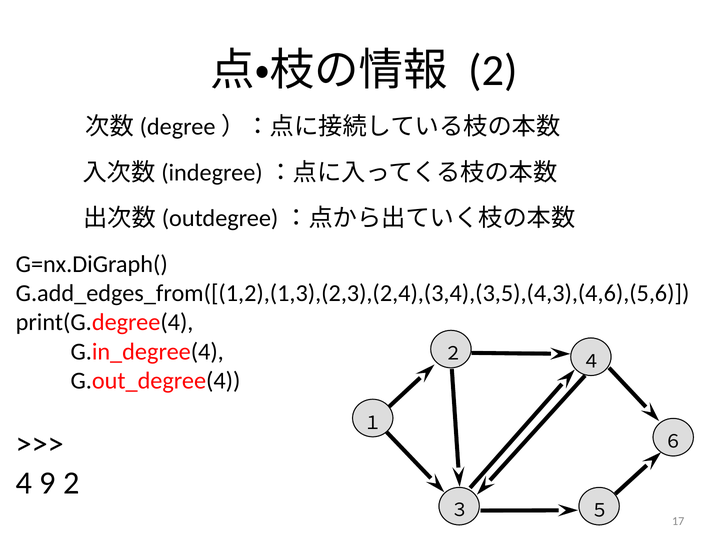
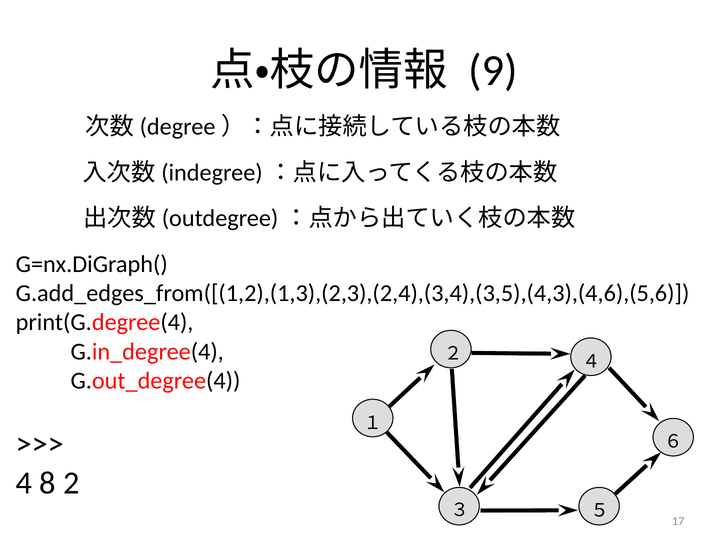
2 at (493, 70): 2 -> 9
9: 9 -> 8
